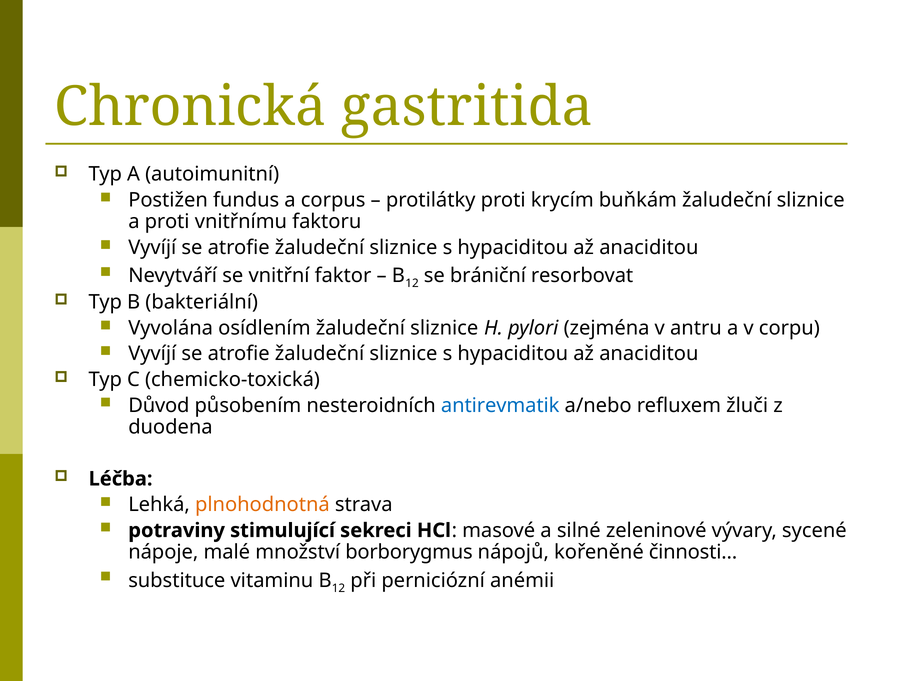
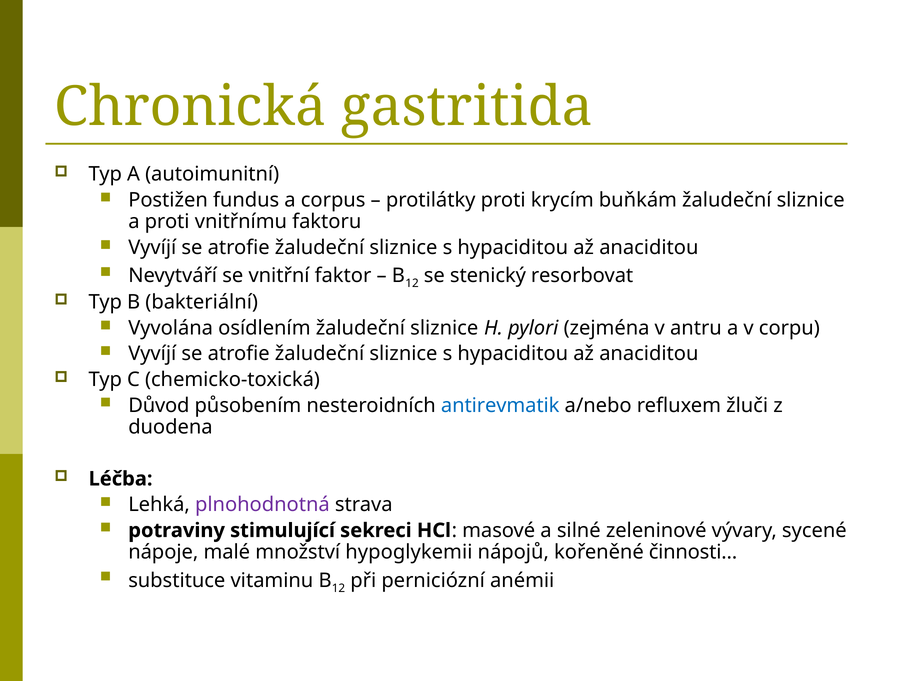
brániční: brániční -> stenický
plnohodnotná colour: orange -> purple
borborygmus: borborygmus -> hypoglykemii
